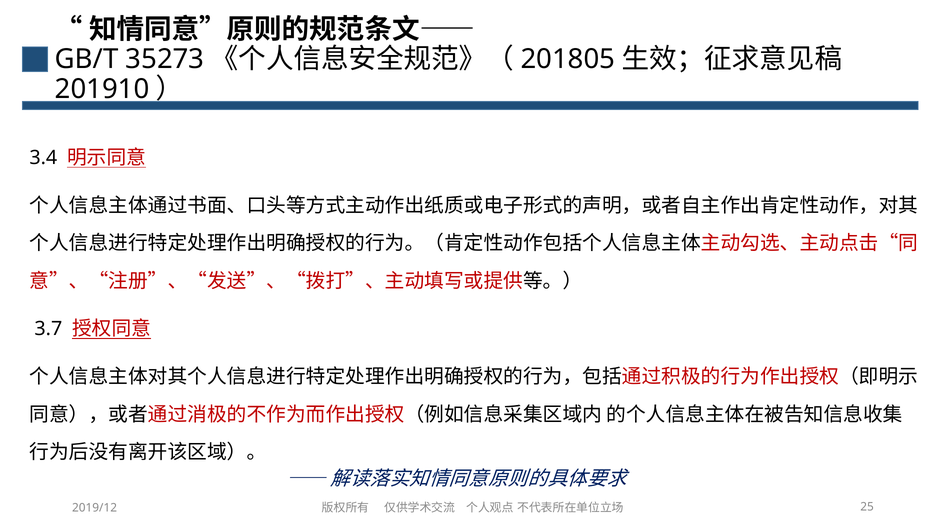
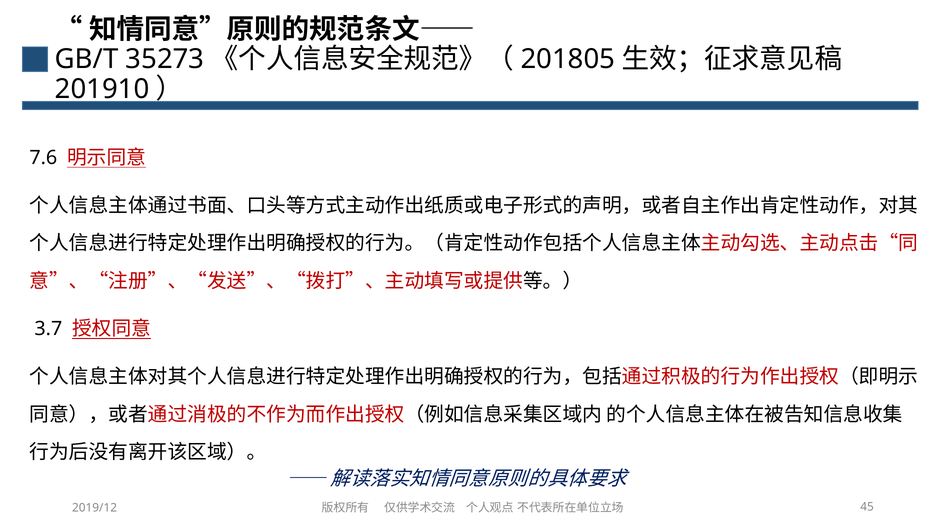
3.4: 3.4 -> 7.6
25: 25 -> 45
